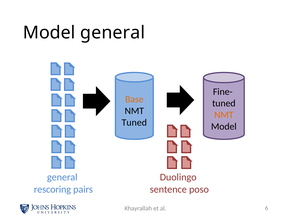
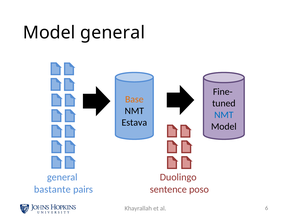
NMT at (224, 115) colour: orange -> blue
Tuned at (134, 123): Tuned -> Estava
rescoring: rescoring -> bastante
